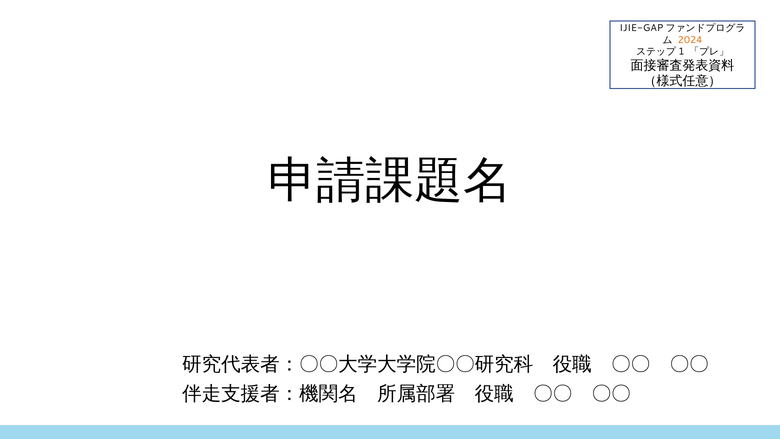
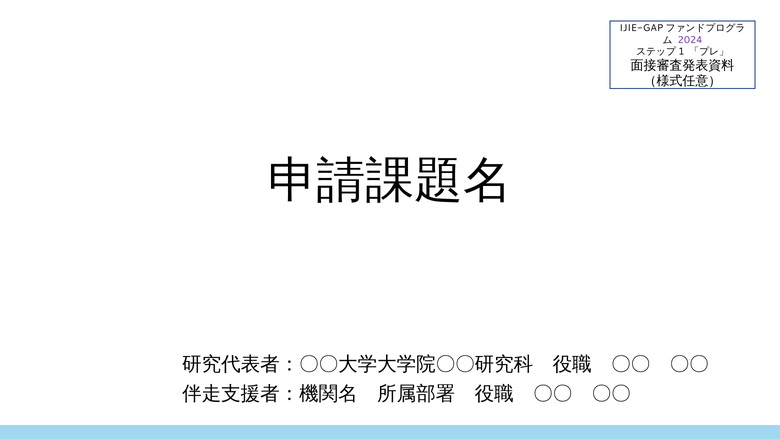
2024 colour: orange -> purple
